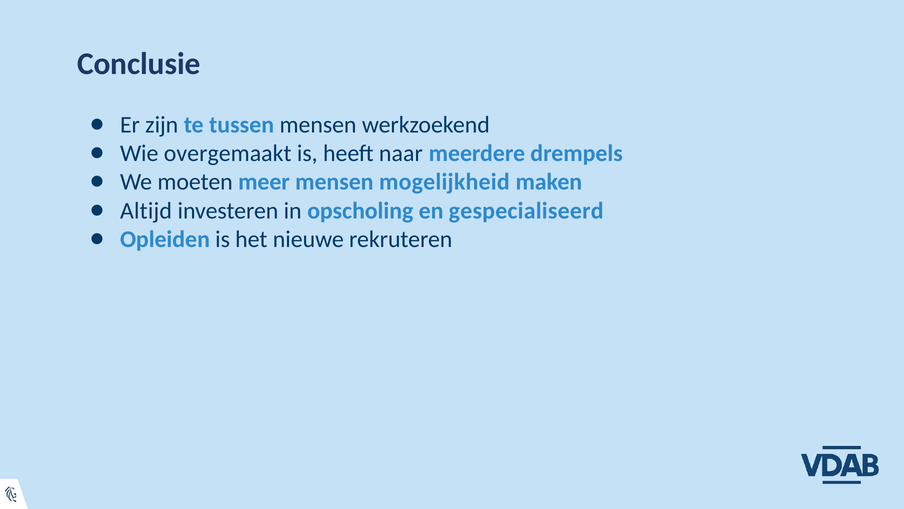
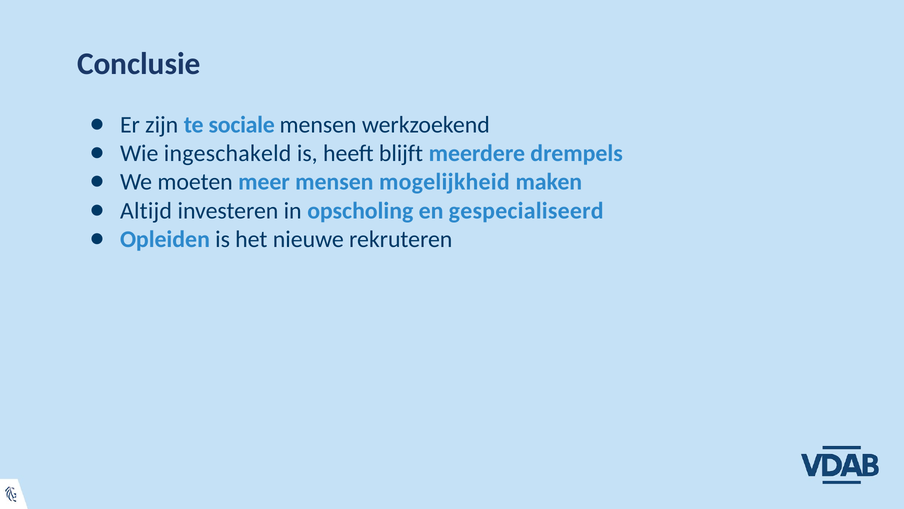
tussen: tussen -> sociale
overgemaakt: overgemaakt -> ingeschakeld
naar: naar -> blijft
